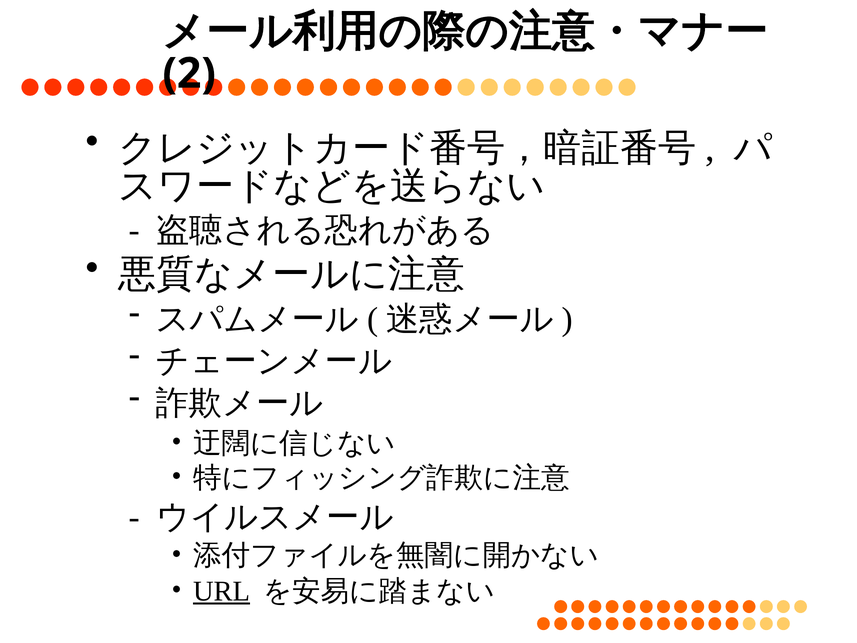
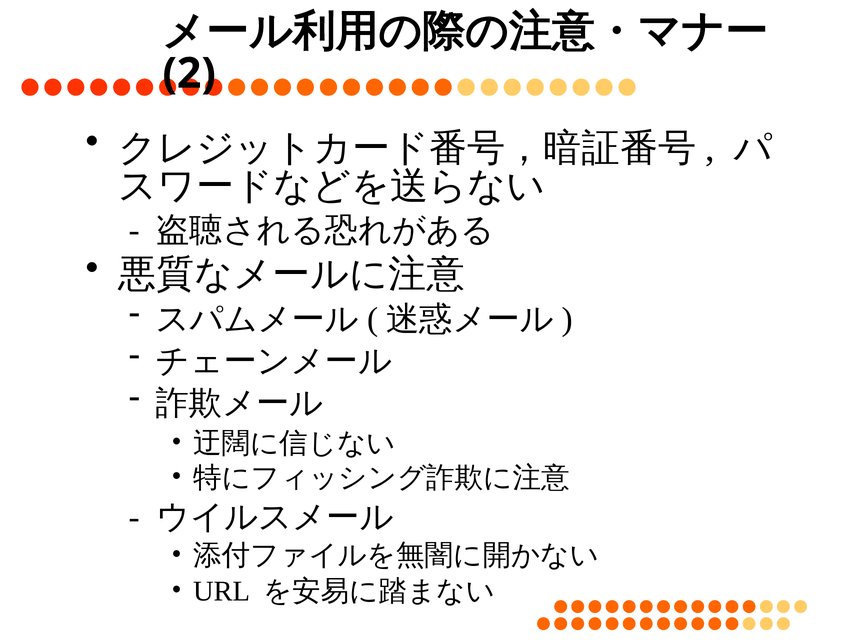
URL underline: present -> none
